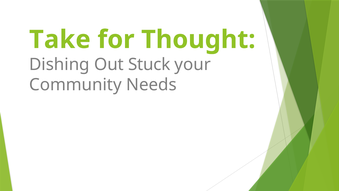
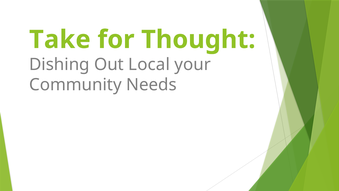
Stuck: Stuck -> Local
